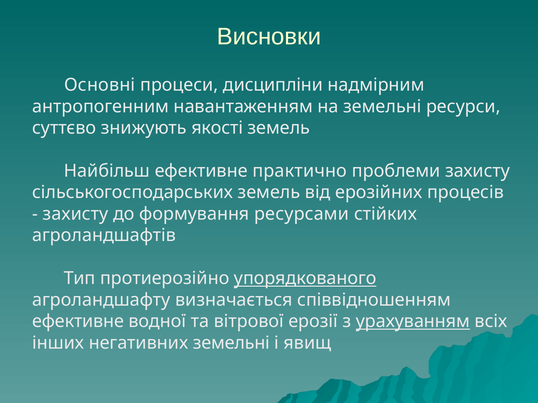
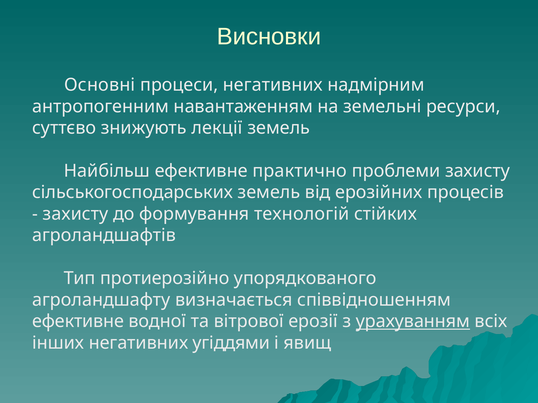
процеси дисципліни: дисципліни -> негативних
якості: якості -> лекції
ресурсами: ресурсами -> технологій
упорядкованого underline: present -> none
негативних земельні: земельні -> угіддями
